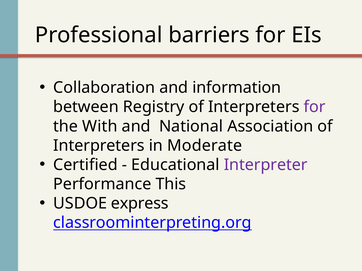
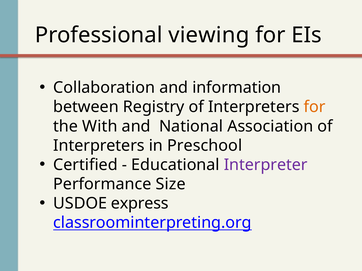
barriers: barriers -> viewing
for at (315, 107) colour: purple -> orange
Moderate: Moderate -> Preschool
This: This -> Size
